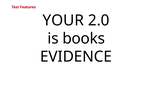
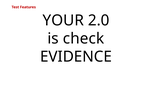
books: books -> check
